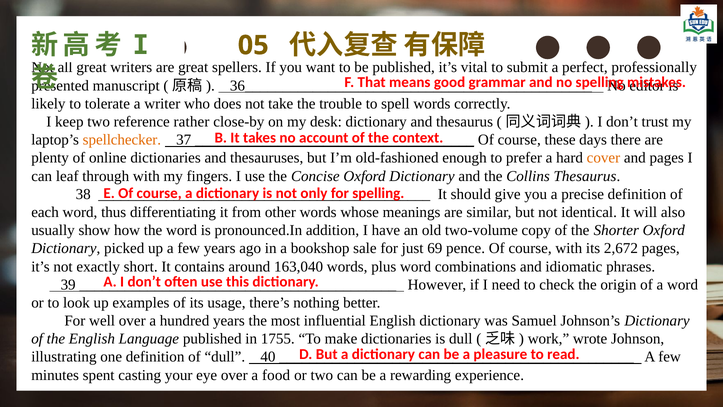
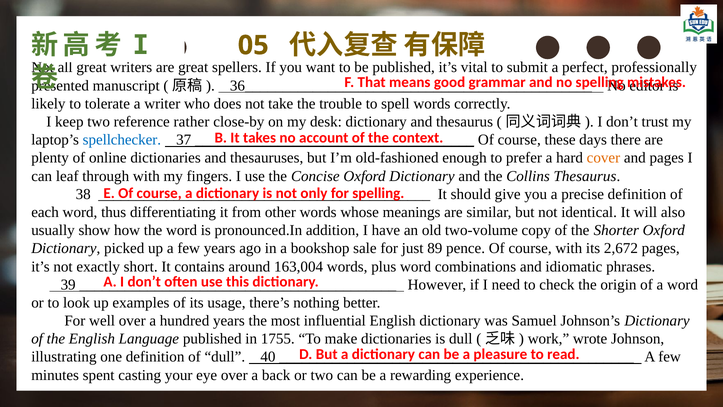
spellchecker colour: orange -> blue
69: 69 -> 89
163,040: 163,040 -> 163,004
food: food -> back
